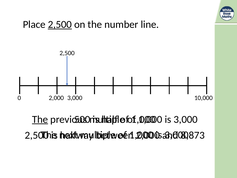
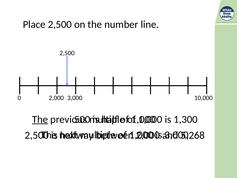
2,500 at (60, 24) underline: present -> none
3,000 at (186, 119): 3,000 -> 1,300
8,873: 8,873 -> 5,268
